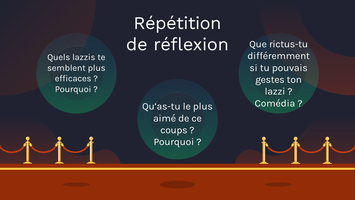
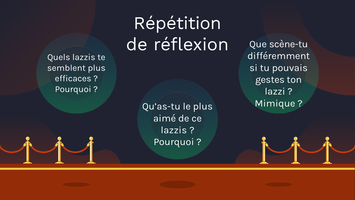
rictus-tu: rictus-tu -> scène-tu
Comédia: Comédia -> Mimique
coups at (174, 130): coups -> lazzis
